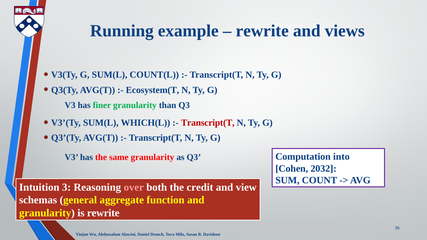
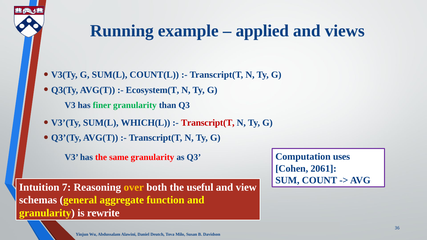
rewrite at (262, 31): rewrite -> applied
into: into -> uses
2032: 2032 -> 2061
3: 3 -> 7
over colour: pink -> yellow
credit: credit -> useful
